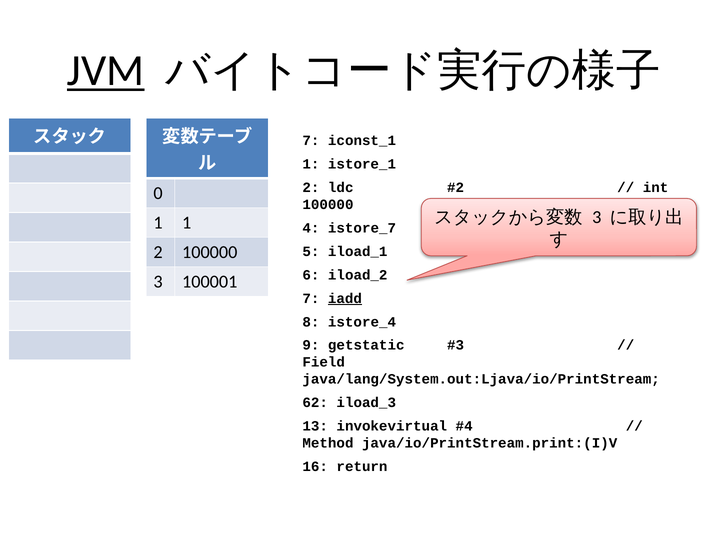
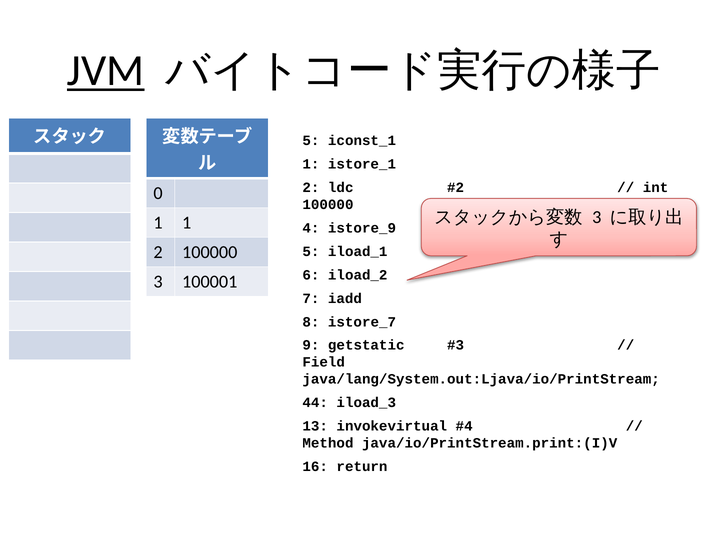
7 at (311, 141): 7 -> 5
istore_7: istore_7 -> istore_9
iadd underline: present -> none
istore_4: istore_4 -> istore_7
62: 62 -> 44
